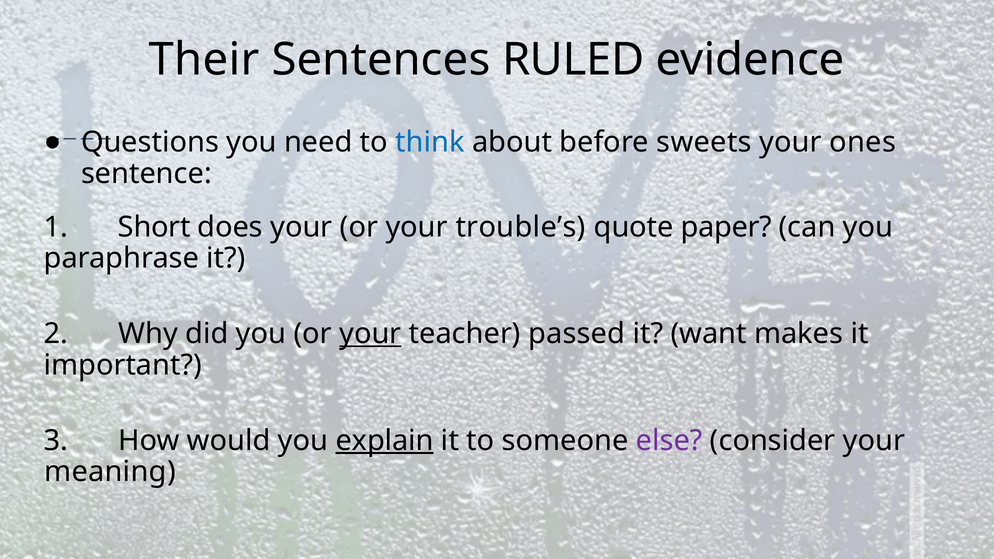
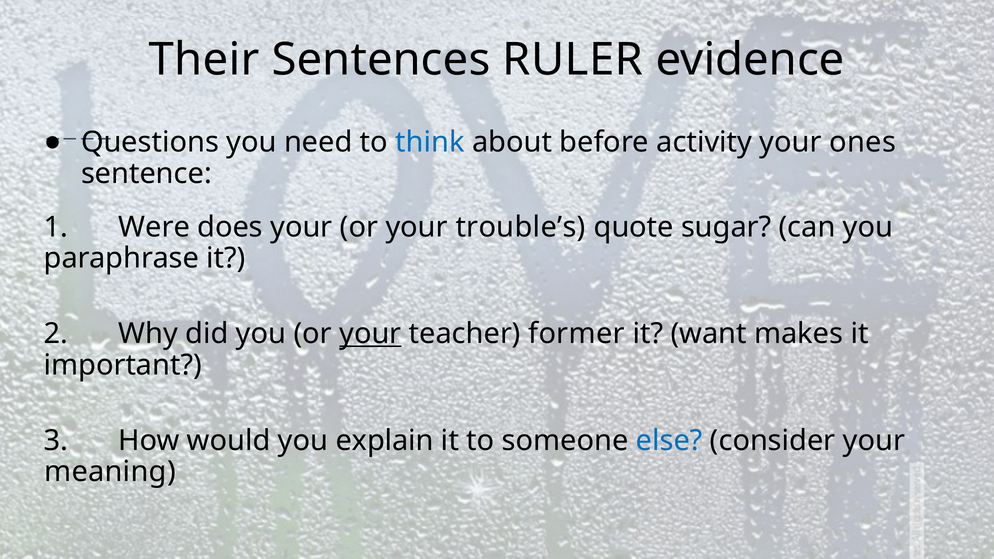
RULED: RULED -> RULER
sweets: sweets -> activity
Short: Short -> Were
paper: paper -> sugar
passed: passed -> former
explain underline: present -> none
else colour: purple -> blue
